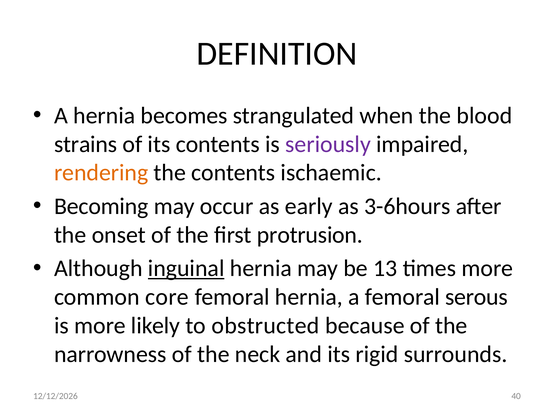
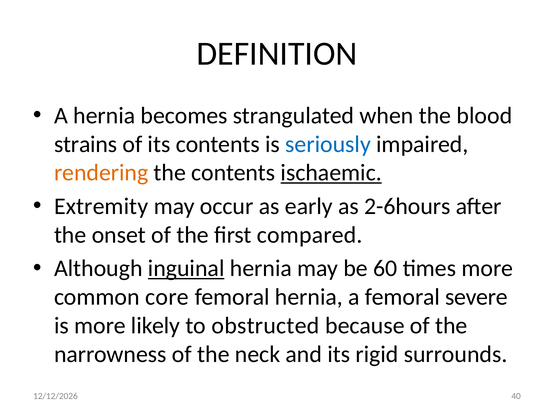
seriously colour: purple -> blue
ischaemic underline: none -> present
Becoming: Becoming -> Extremity
3-6hours: 3-6hours -> 2-6hours
protrusion: protrusion -> compared
13: 13 -> 60
serous: serous -> severe
